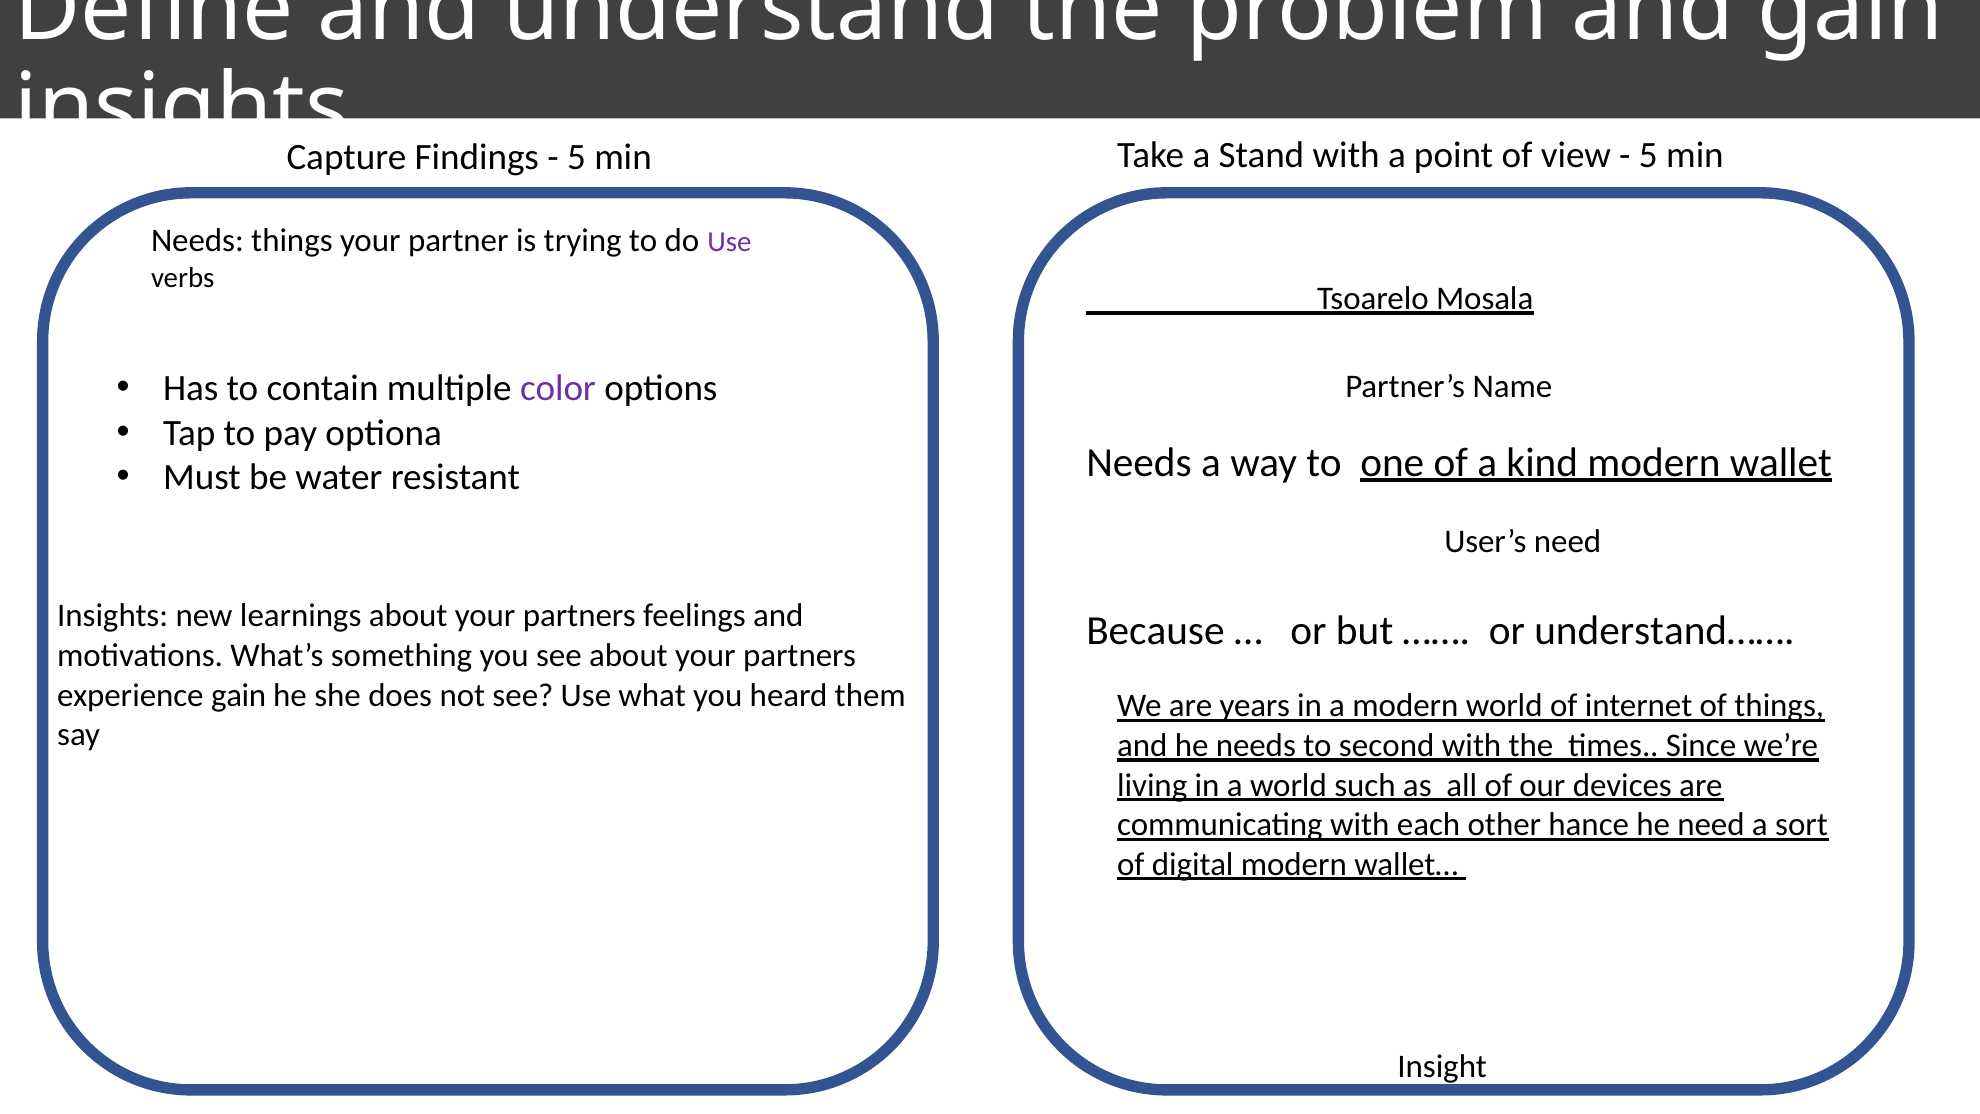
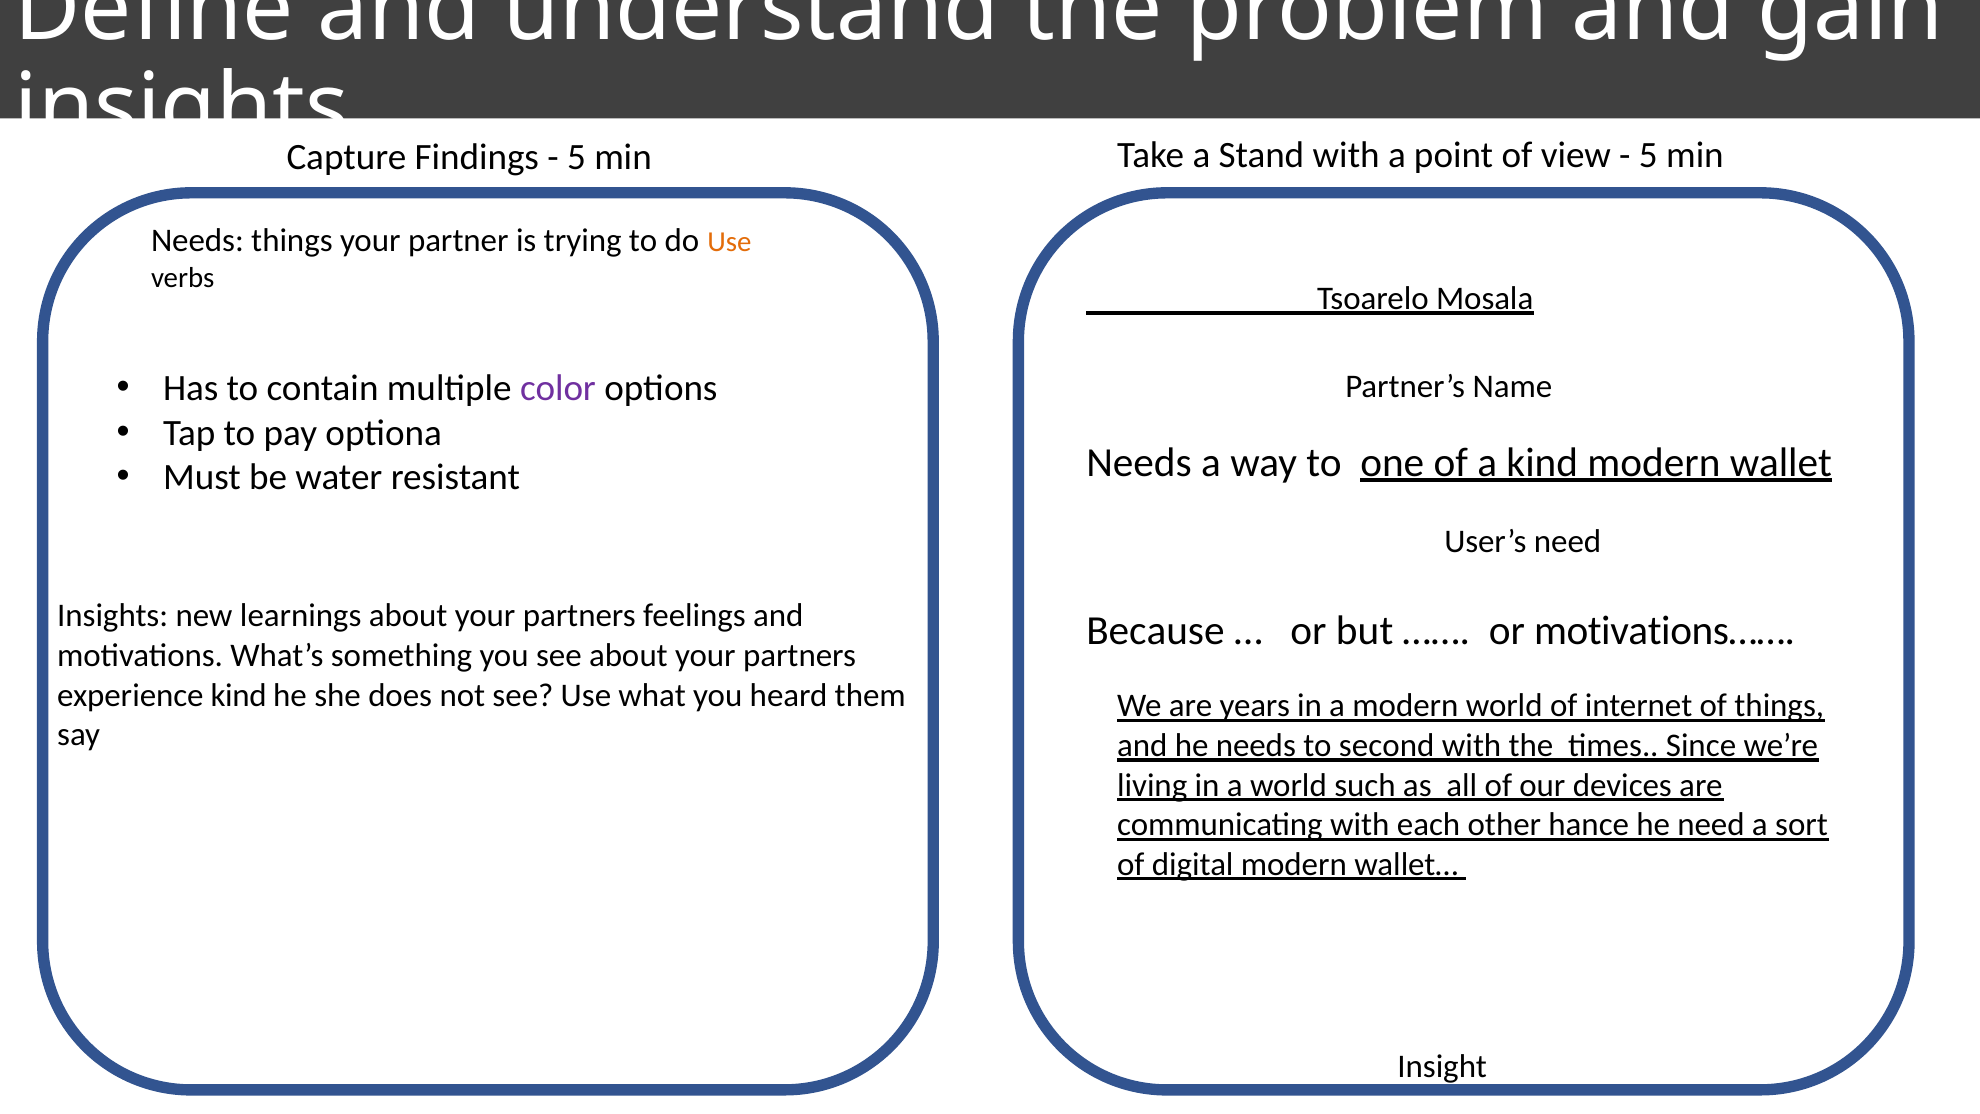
Use at (730, 242) colour: purple -> orange
understand……: understand…… -> motivations……
experience gain: gain -> kind
